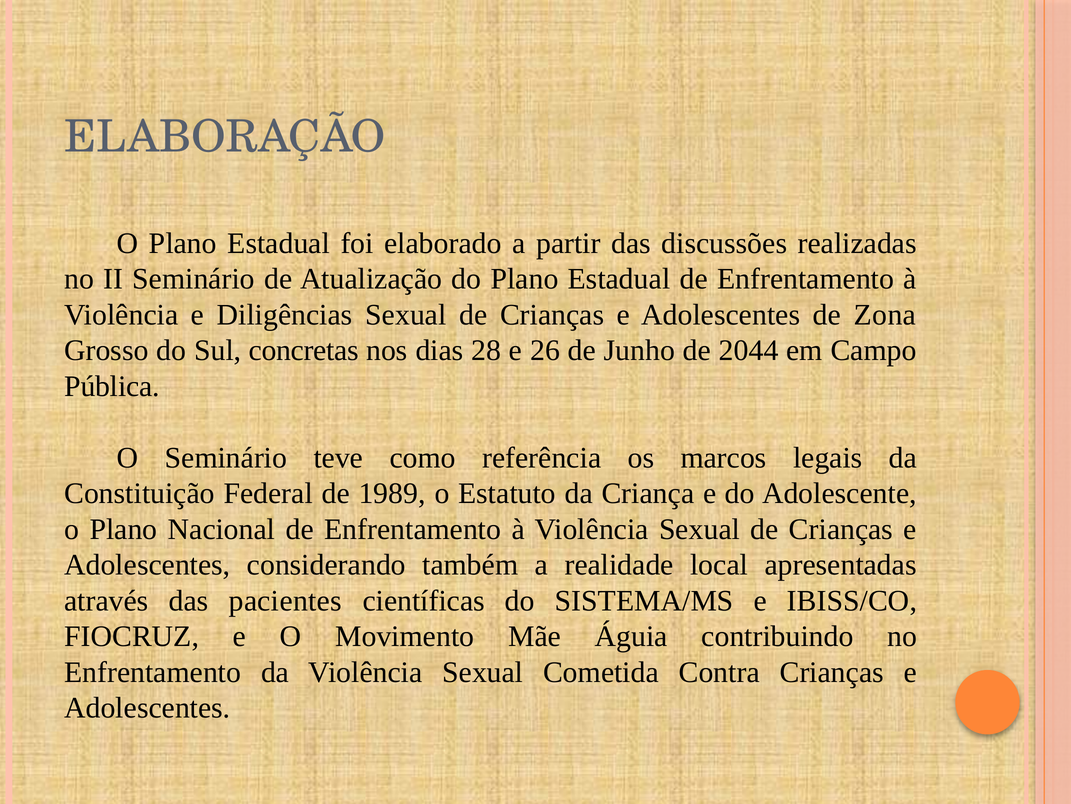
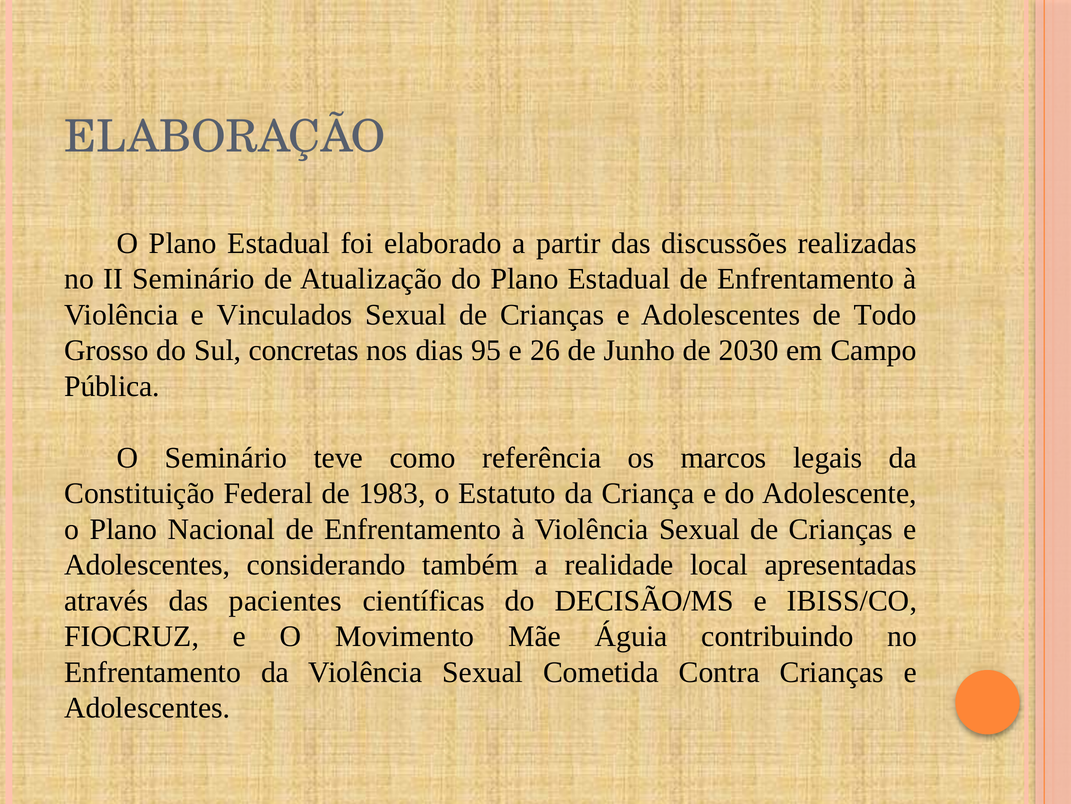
Diligências: Diligências -> Vinculados
Zona: Zona -> Todo
28: 28 -> 95
2044: 2044 -> 2030
1989: 1989 -> 1983
SISTEMA/MS: SISTEMA/MS -> DECISÃO/MS
